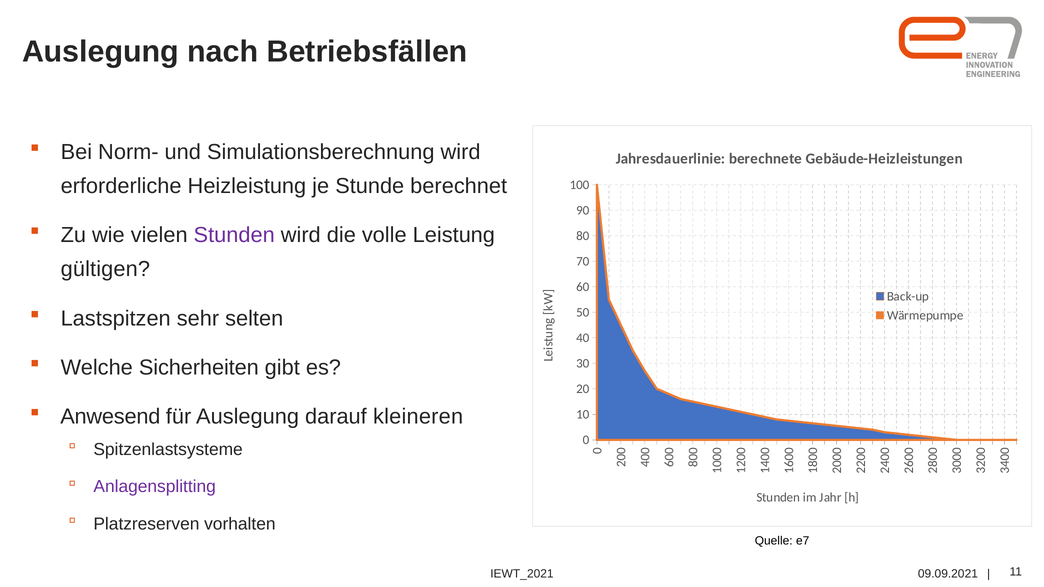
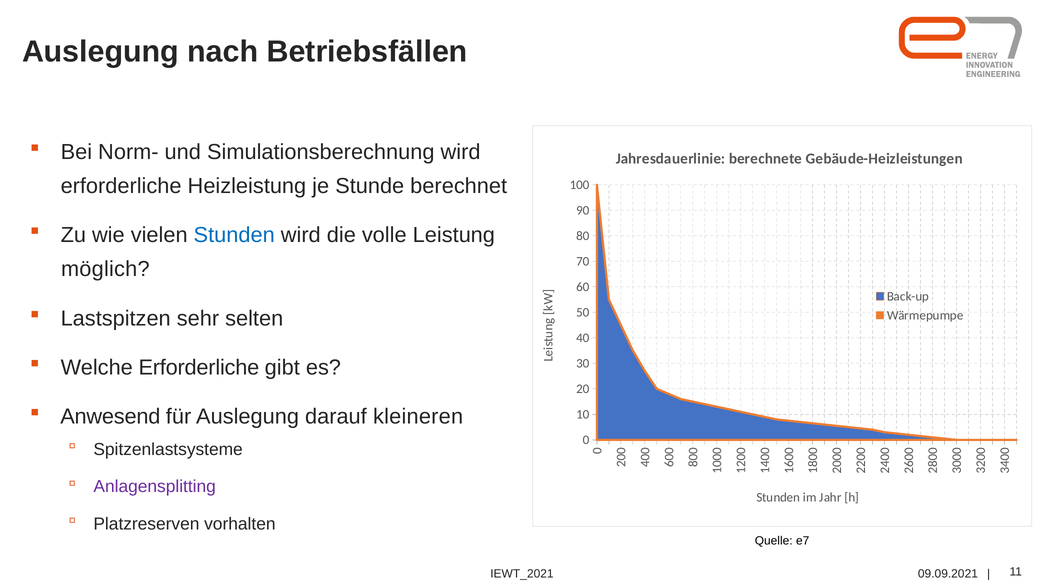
Stunden at (234, 235) colour: purple -> blue
gültigen: gültigen -> möglich
Welche Sicherheiten: Sicherheiten -> Erforderliche
